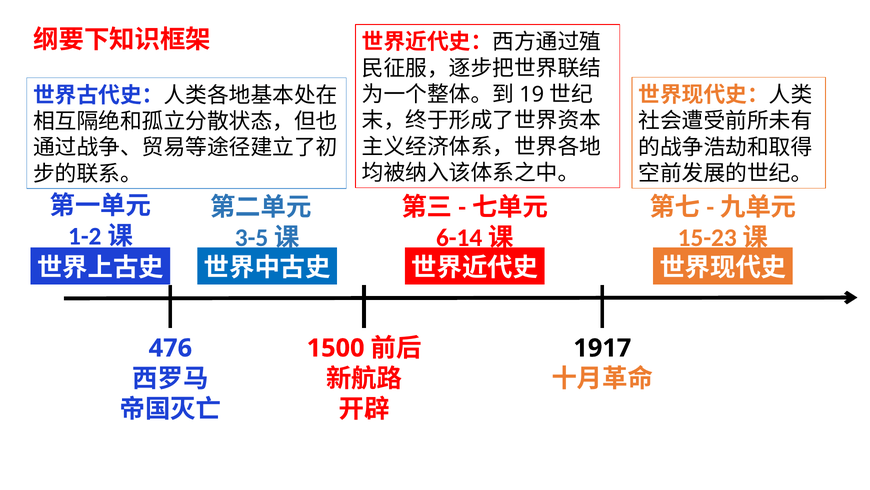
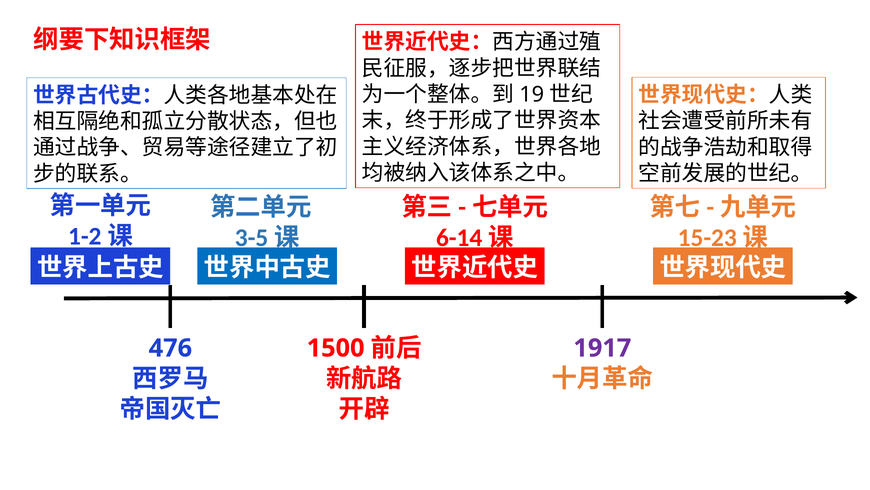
1917 colour: black -> purple
